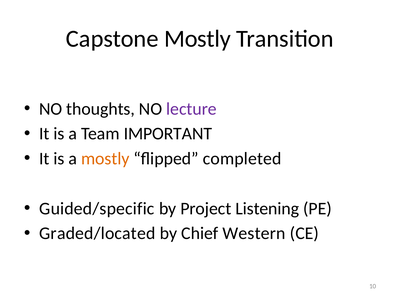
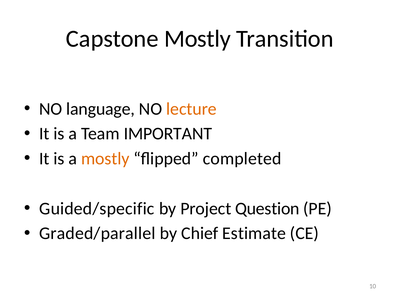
thoughts: thoughts -> language
lecture colour: purple -> orange
Listening: Listening -> Question
Graded/located: Graded/located -> Graded/parallel
Western: Western -> Estimate
